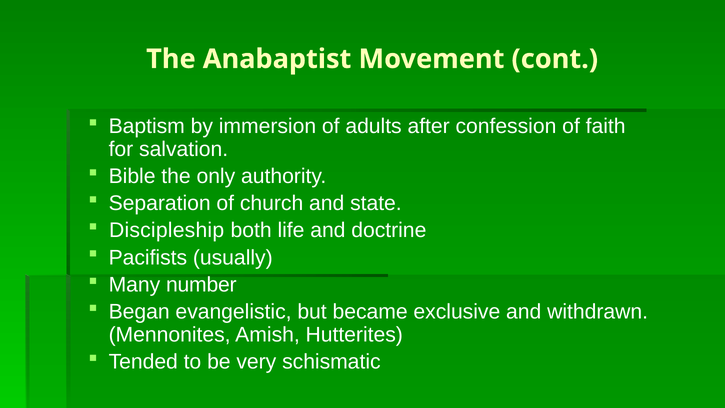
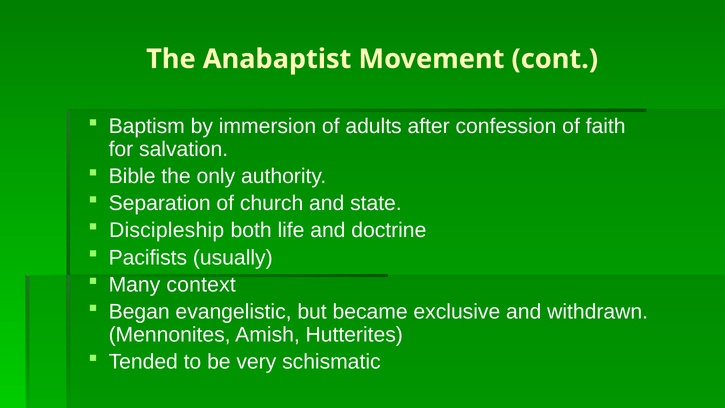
number: number -> context
